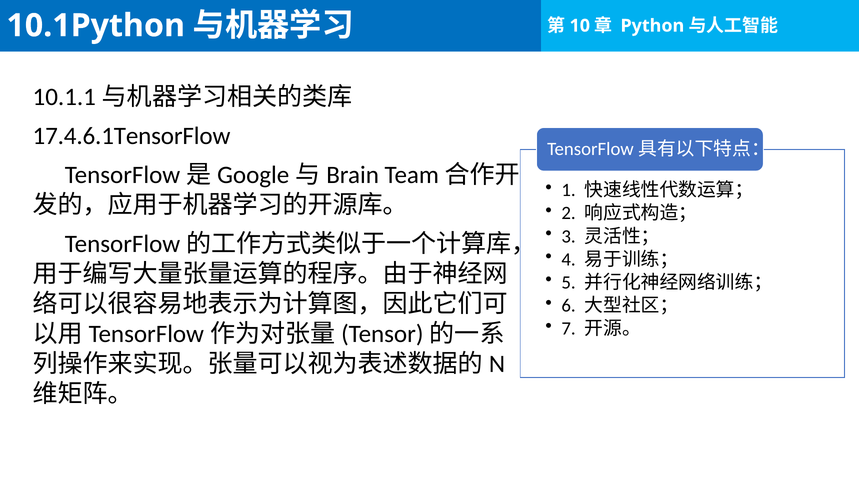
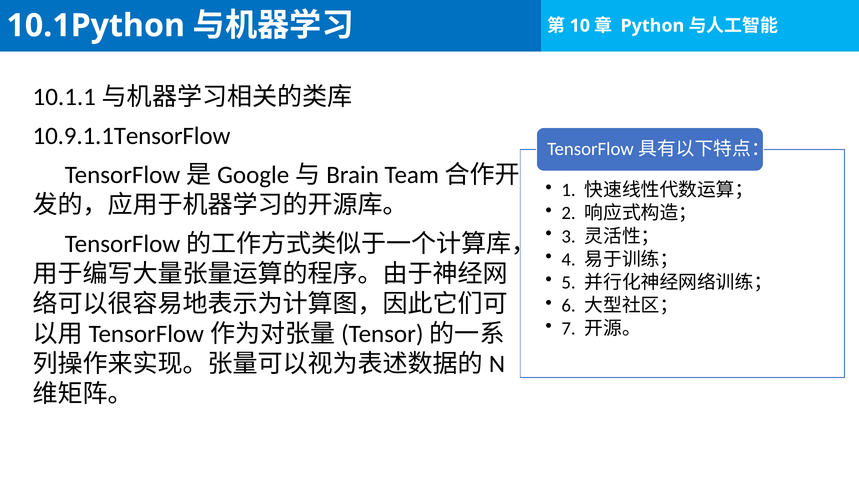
17.4.6.1TensorFlow: 17.4.6.1TensorFlow -> 10.9.1.1TensorFlow
